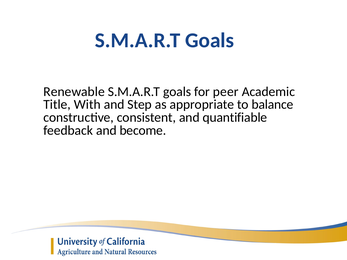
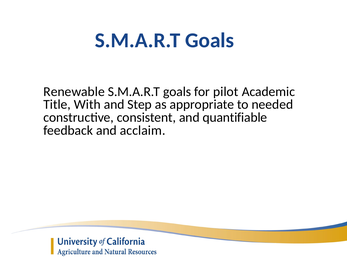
peer: peer -> pilot
balance: balance -> needed
become: become -> acclaim
